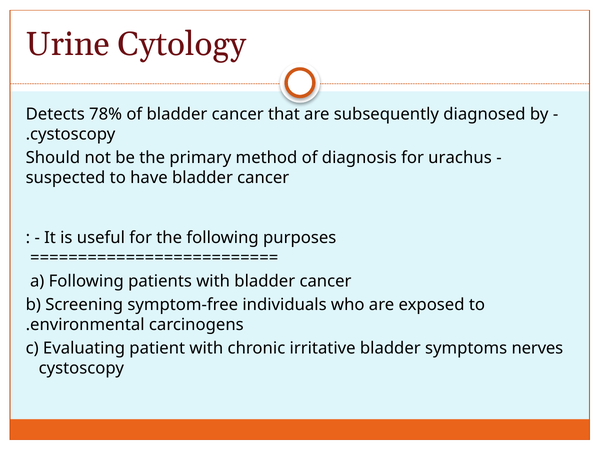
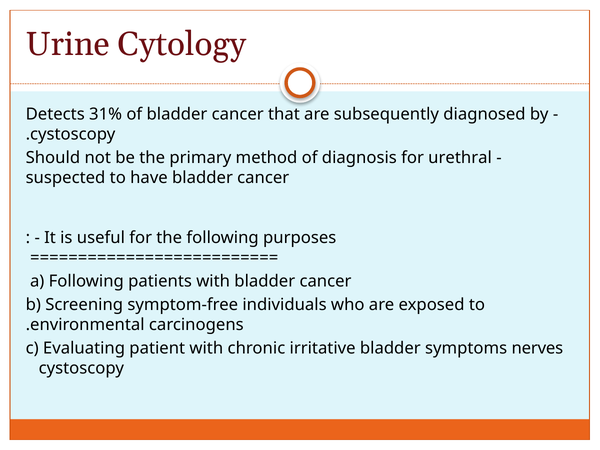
78%: 78% -> 31%
urachus: urachus -> urethral
